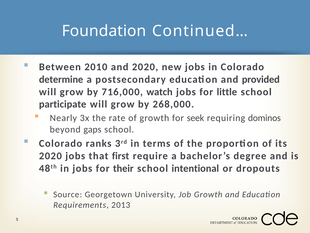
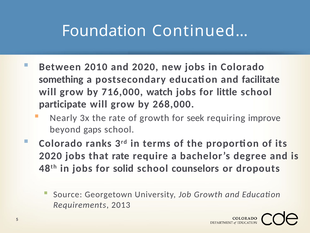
determine: determine -> something
provided: provided -> facilitate
dominos: dominos -> improve
that first: first -> rate
their: their -> solid
intentional: intentional -> counselors
